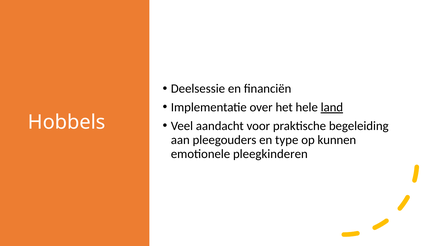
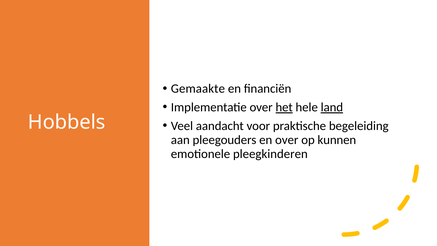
Deelsessie: Deelsessie -> Gemaakte
het underline: none -> present
en type: type -> over
